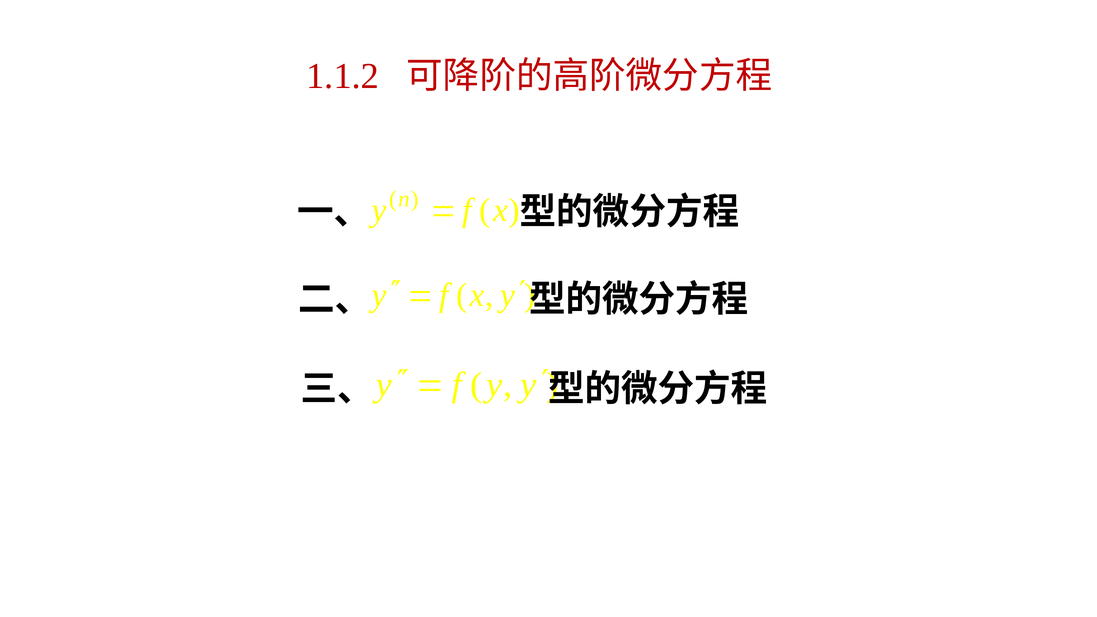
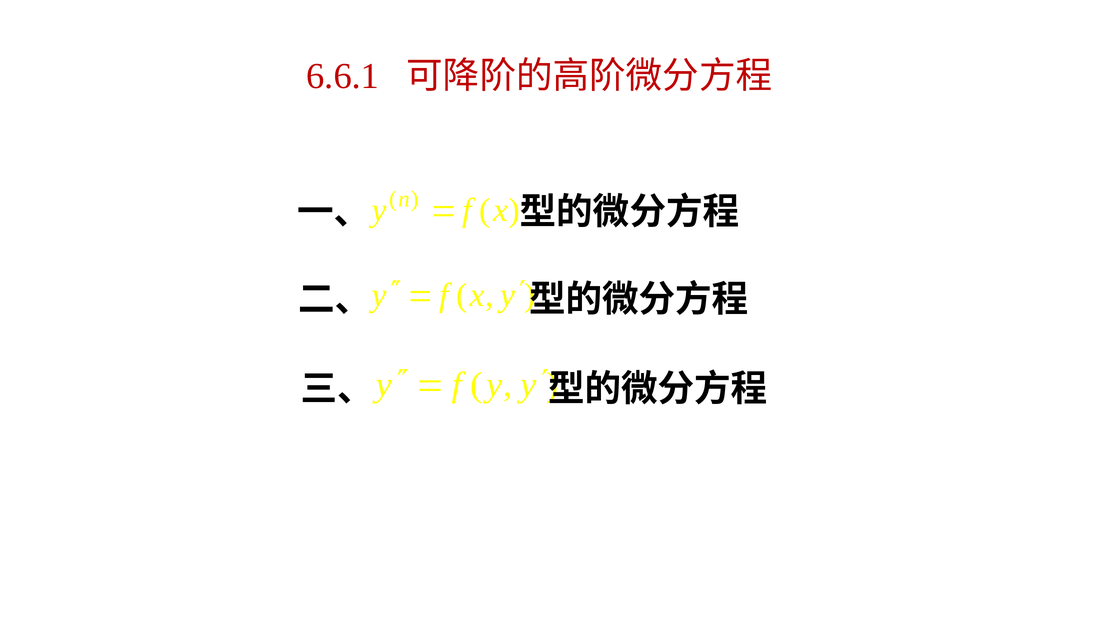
1.1.2: 1.1.2 -> 6.6.1
